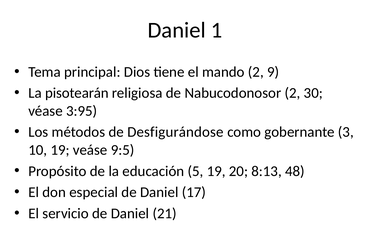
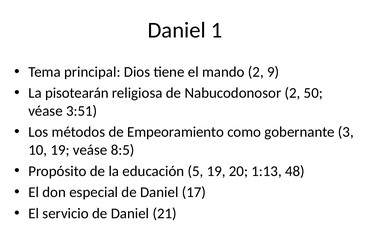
30: 30 -> 50
3:95: 3:95 -> 3:51
Desfigurándose: Desfigurándose -> Empeoramiento
9:5: 9:5 -> 8:5
8:13: 8:13 -> 1:13
